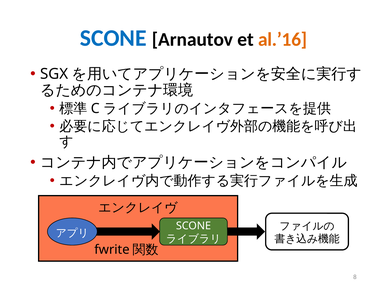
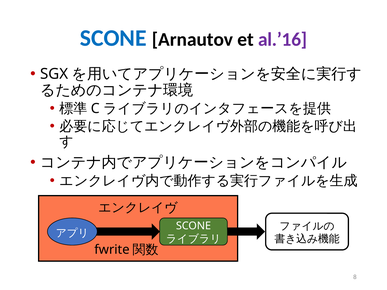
al.’16 colour: orange -> purple
